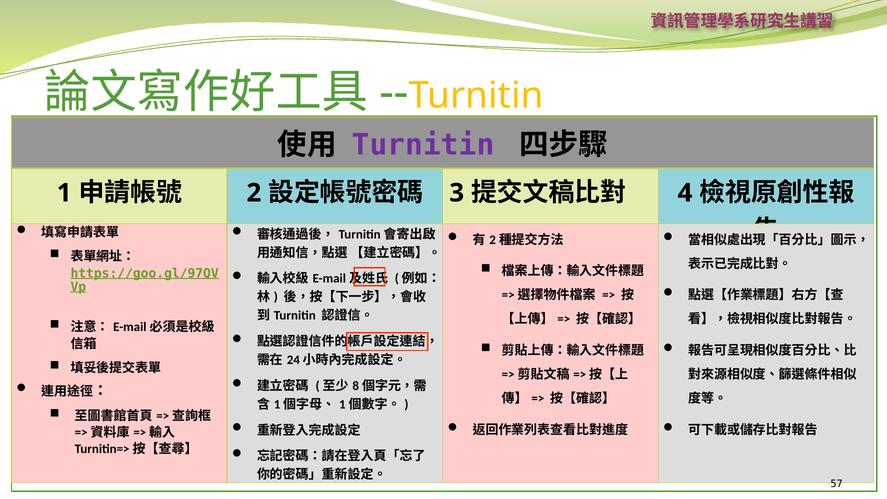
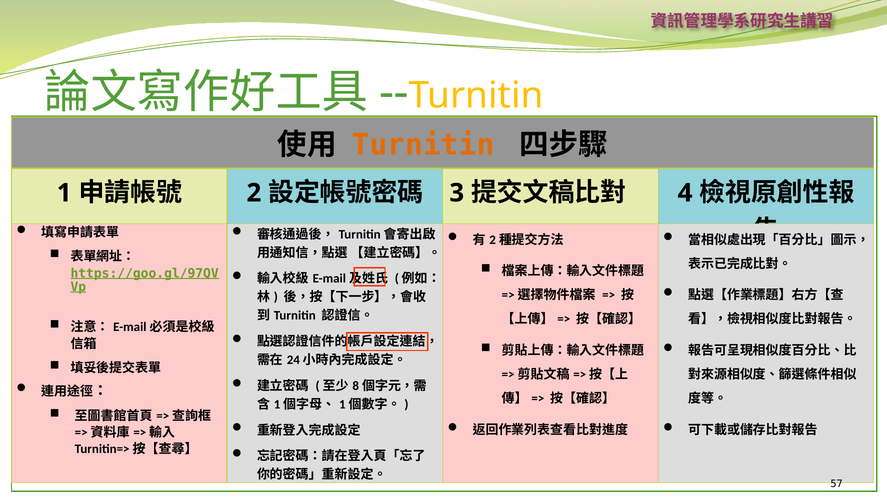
Turnitin at (423, 145) colour: purple -> orange
